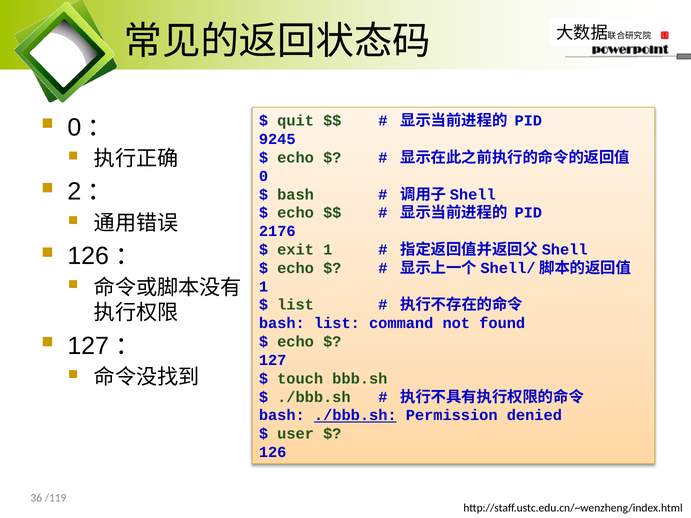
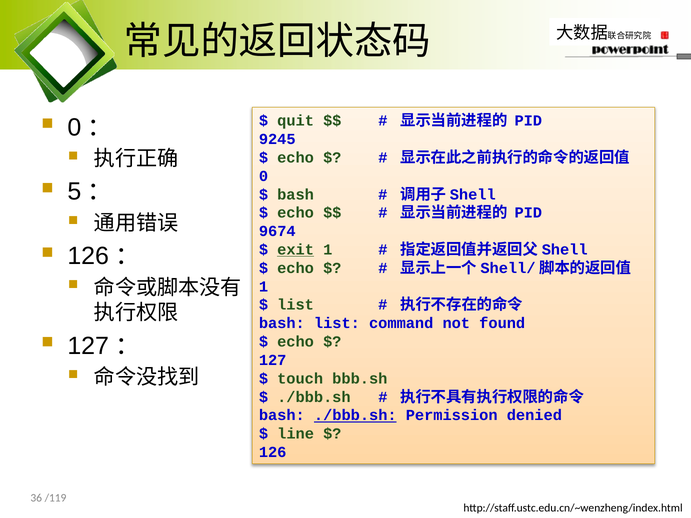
2: 2 -> 5
2176: 2176 -> 9674
exit underline: none -> present
user: user -> line
